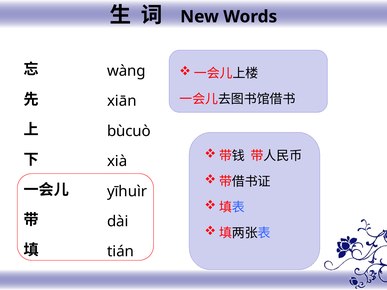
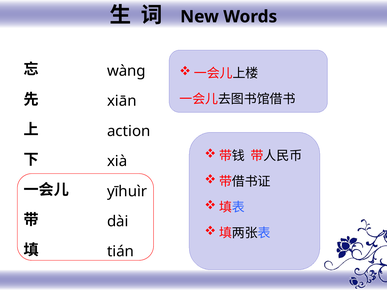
bùcuò: bùcuò -> action
